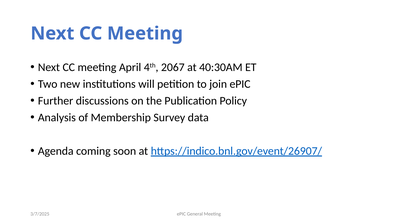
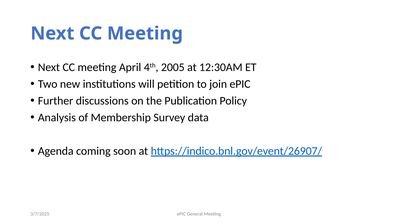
2067: 2067 -> 2005
40:30AM: 40:30AM -> 12:30AM
